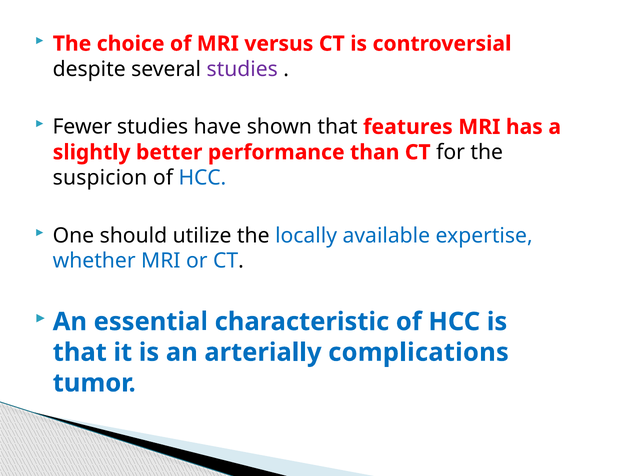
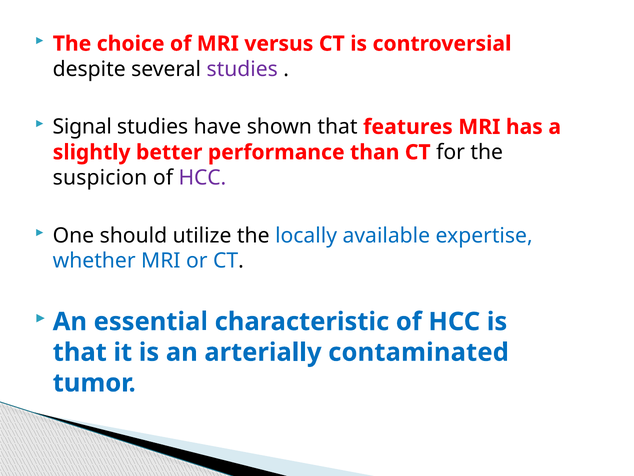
Fewer: Fewer -> Signal
HCC at (202, 178) colour: blue -> purple
complications: complications -> contaminated
